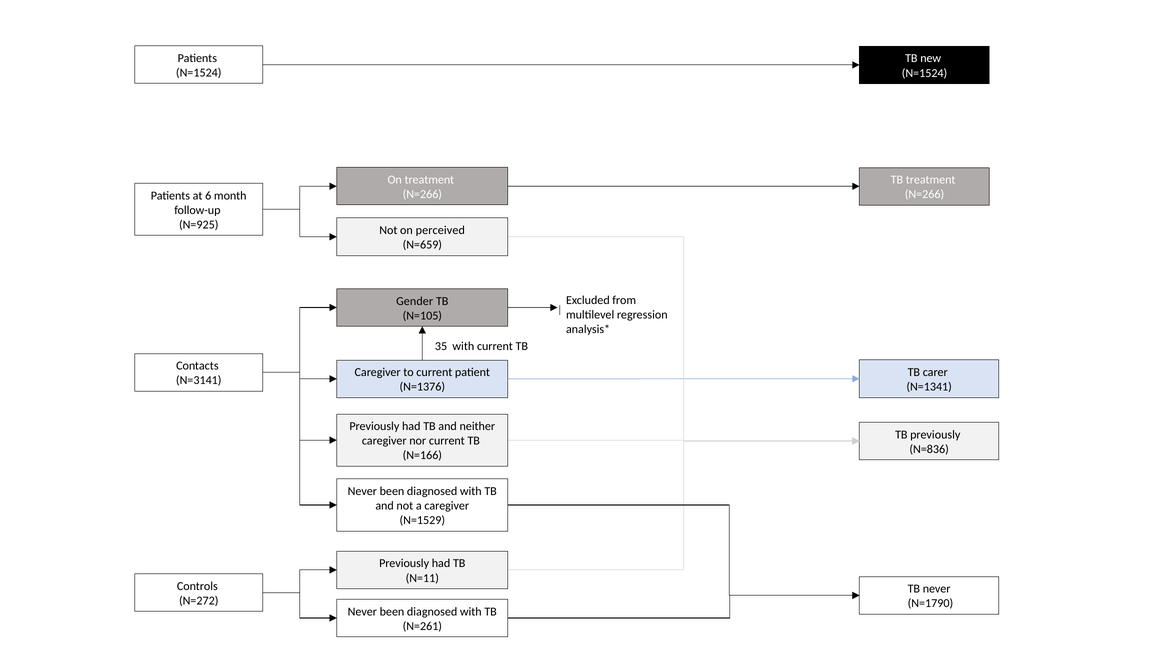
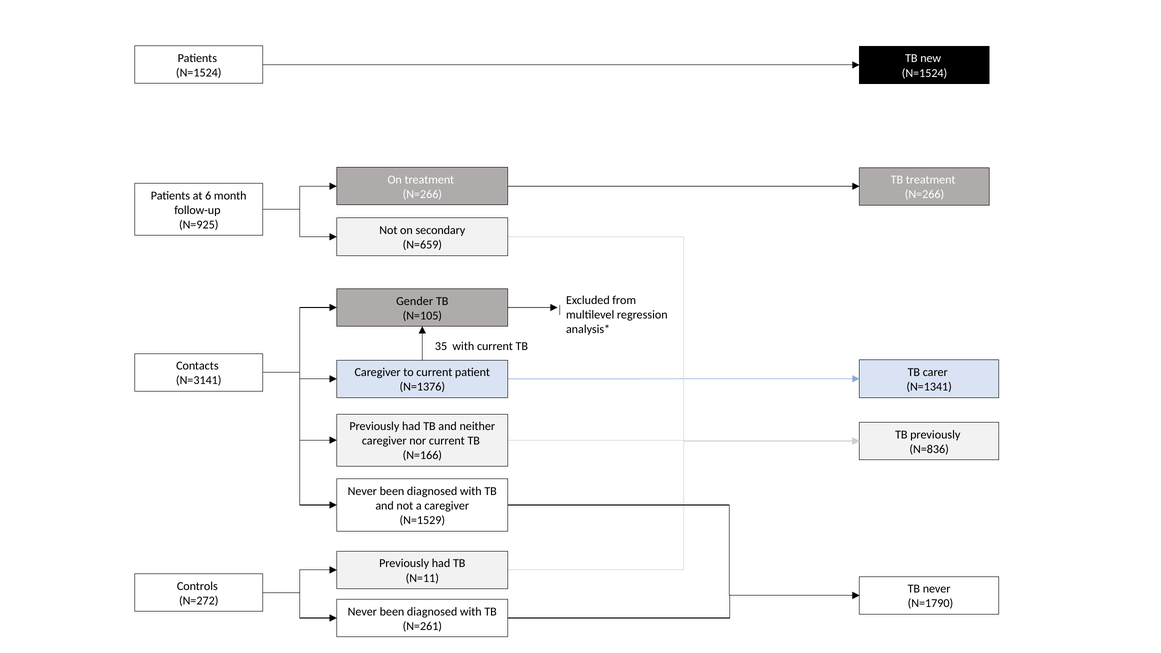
perceived: perceived -> secondary
